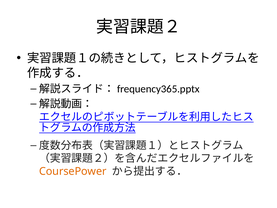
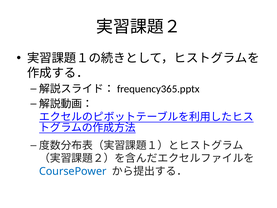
CoursePower colour: orange -> blue
